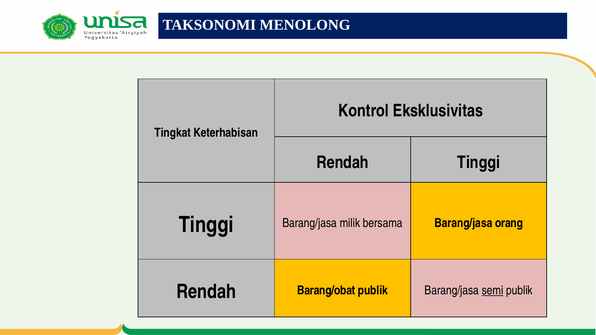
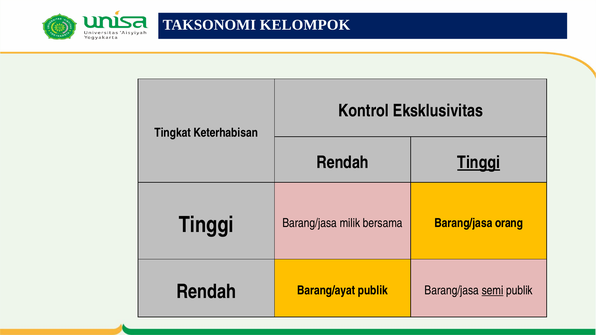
MENOLONG: MENOLONG -> KELOMPOK
Tinggi at (479, 163) underline: none -> present
Barang/obat: Barang/obat -> Barang/ayat
